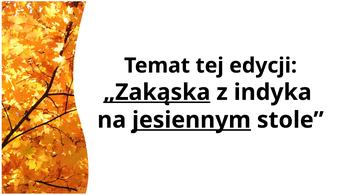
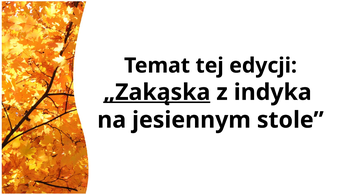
jesiennym underline: present -> none
